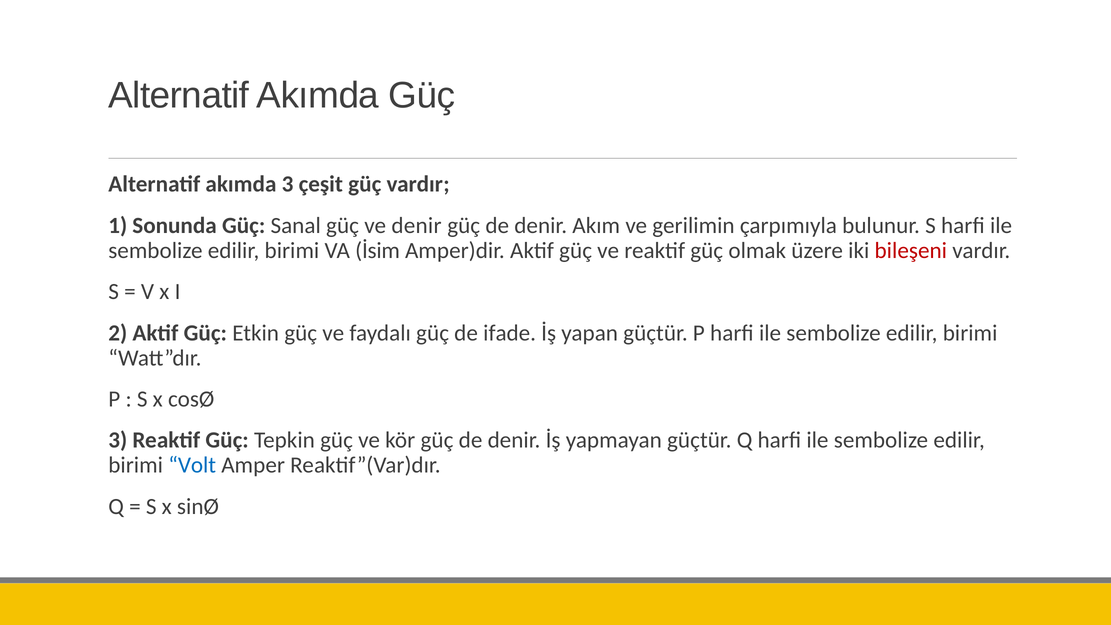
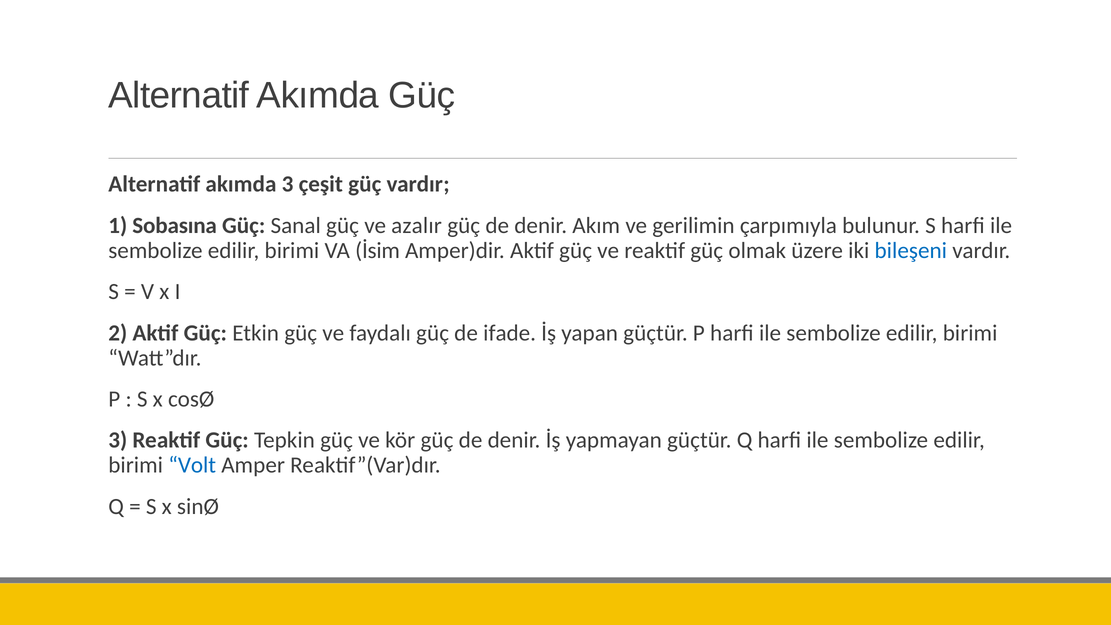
Sonunda: Sonunda -> Sobasına
ve denir: denir -> azalır
bileşeni colour: red -> blue
